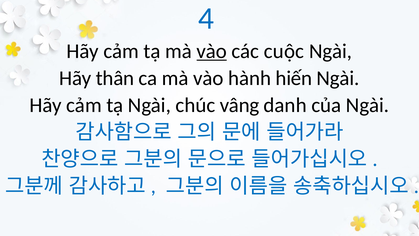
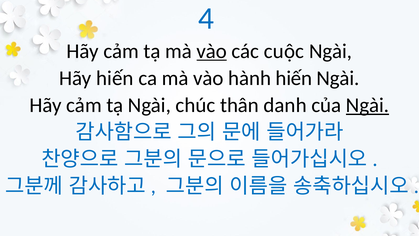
Hãy thân: thân -> hiến
vâng: vâng -> thân
Ngài at (368, 105) underline: none -> present
